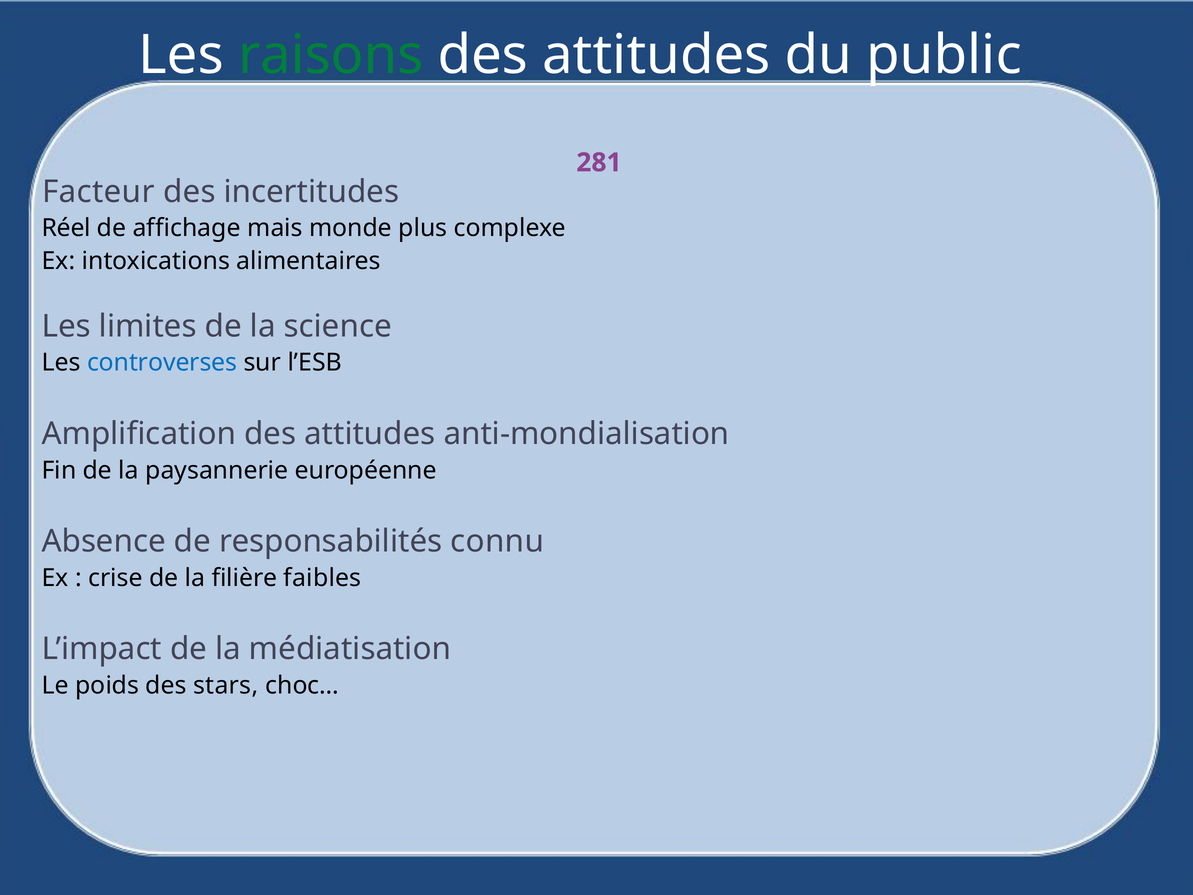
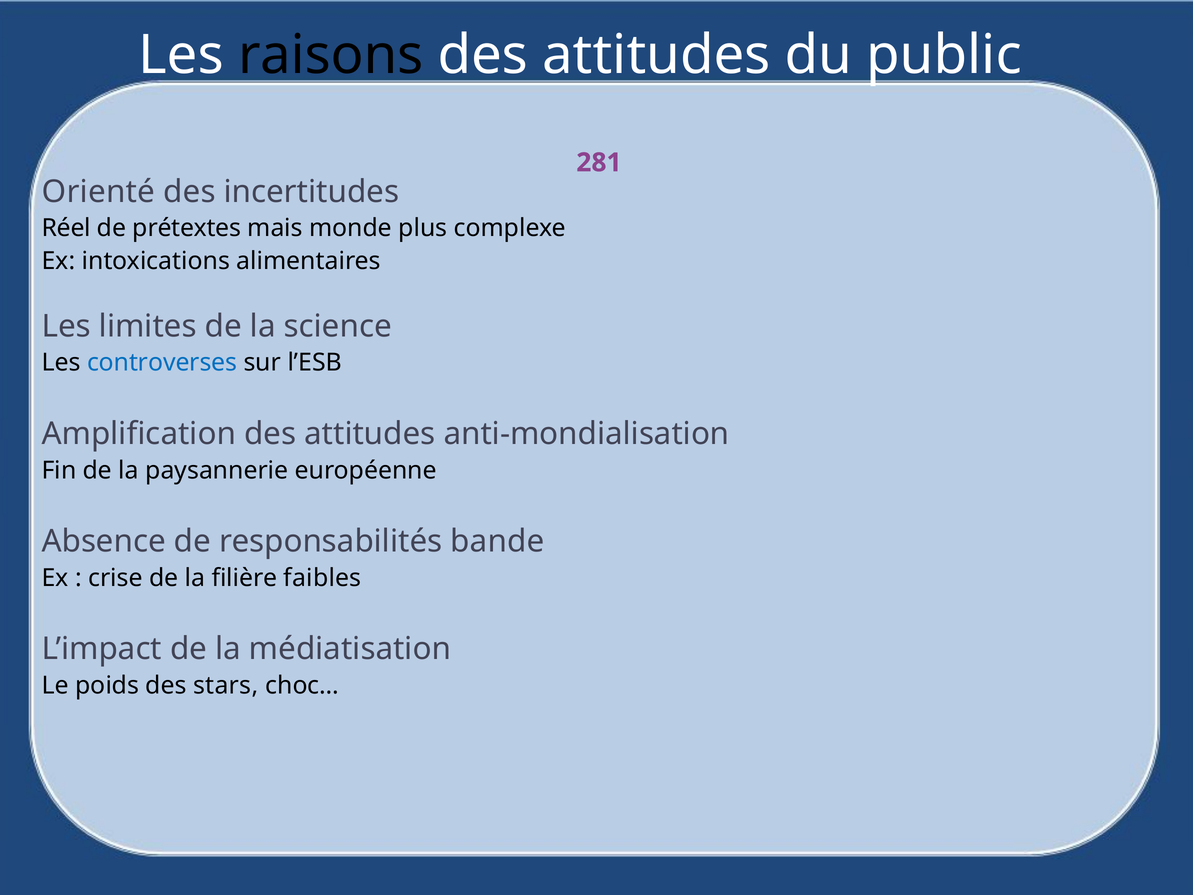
raisons colour: green -> black
Facteur: Facteur -> Orienté
affichage: affichage -> prétextes
connu: connu -> bande
